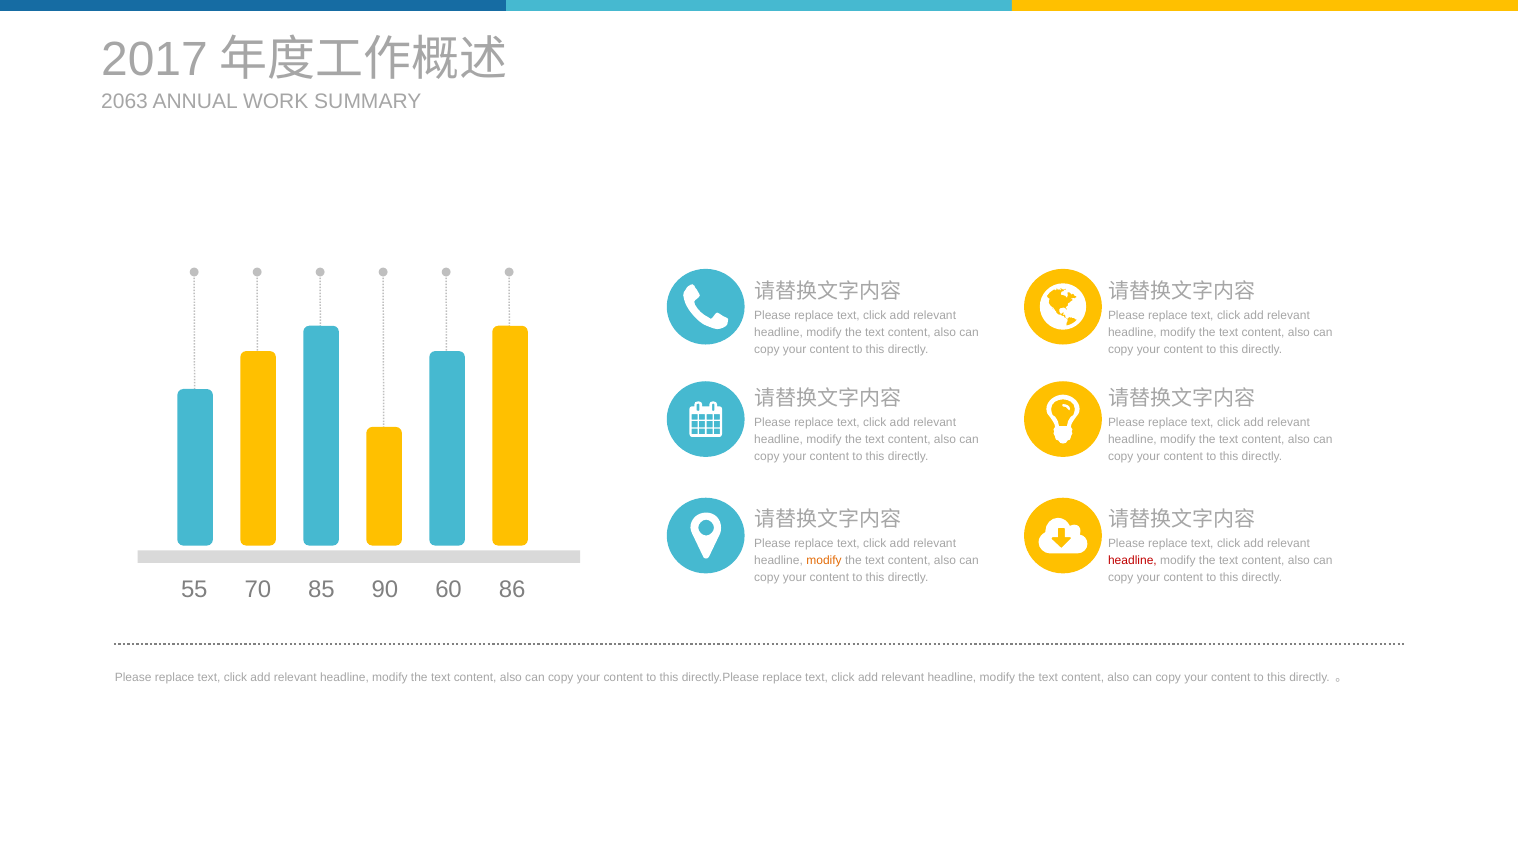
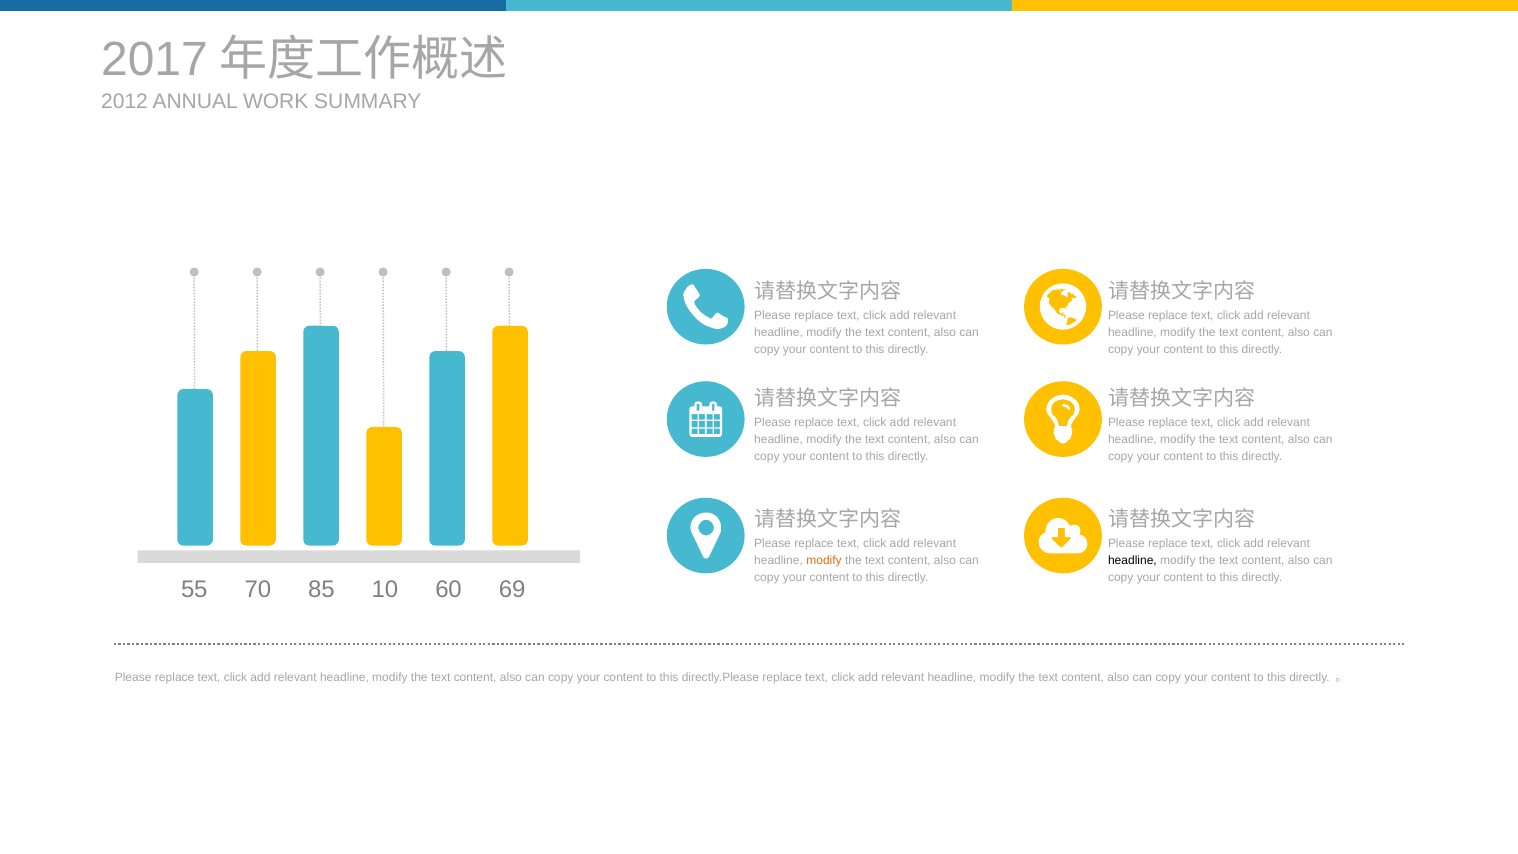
2063: 2063 -> 2012
headline at (1132, 561) colour: red -> black
90: 90 -> 10
86: 86 -> 69
